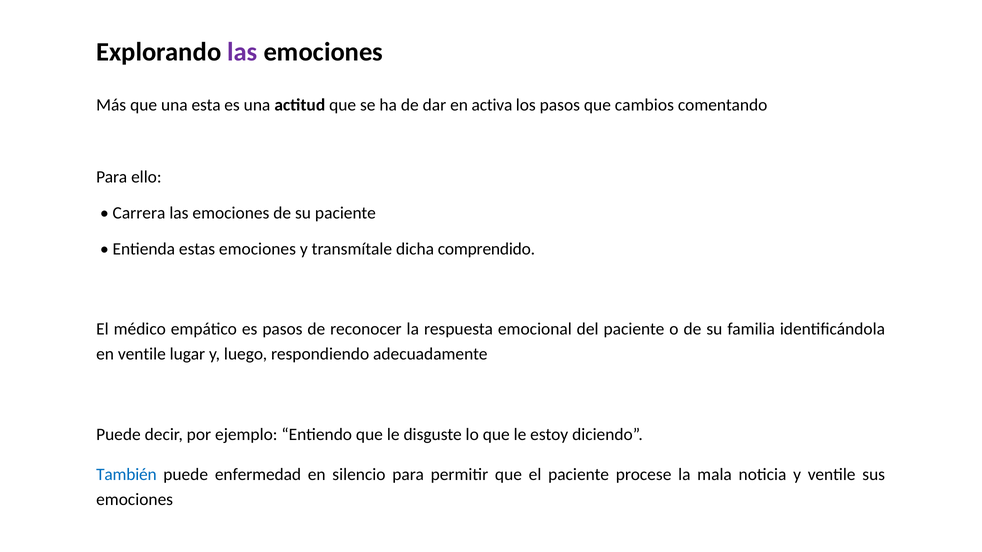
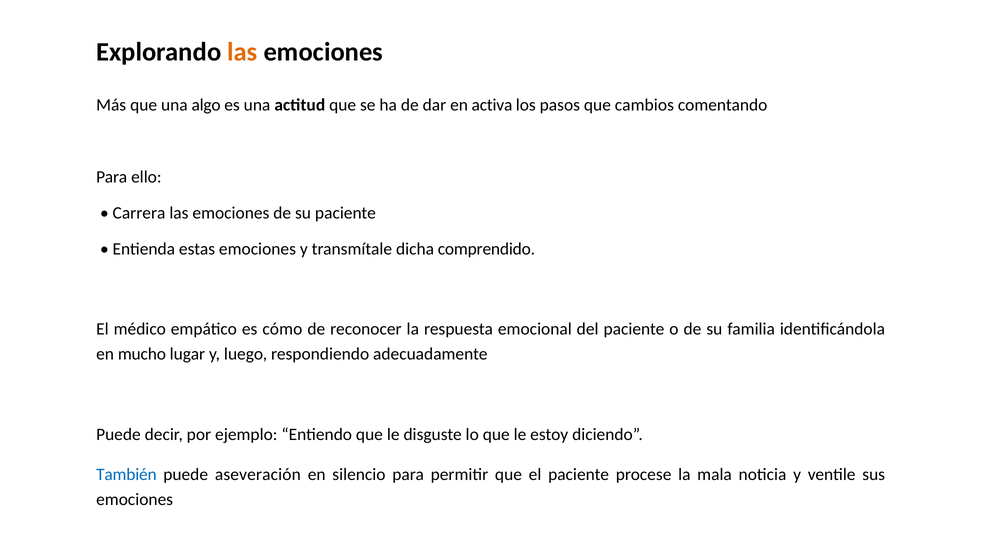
las at (242, 52) colour: purple -> orange
esta: esta -> algo
es pasos: pasos -> cómo
en ventile: ventile -> mucho
enfermedad: enfermedad -> aseveración
